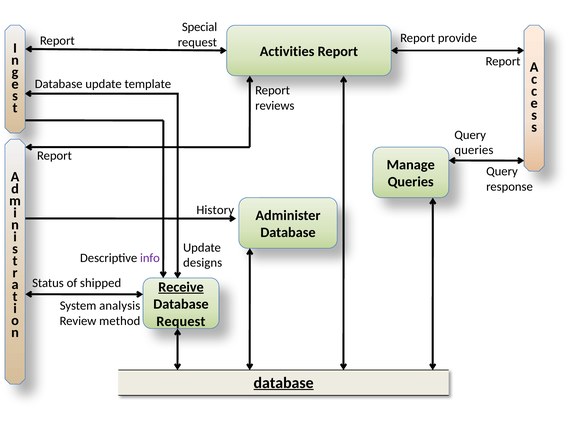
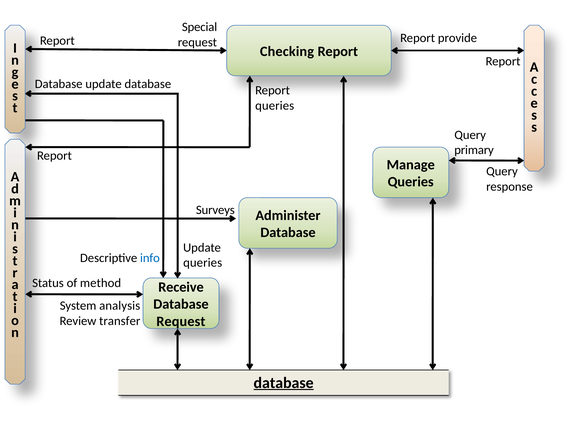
Activities: Activities -> Checking
update template: template -> database
reviews at (275, 106): reviews -> queries
queries at (474, 150): queries -> primary
History: History -> Surveys
info colour: purple -> blue
designs at (203, 263): designs -> queries
shipped: shipped -> method
Receive underline: present -> none
method: method -> transfer
